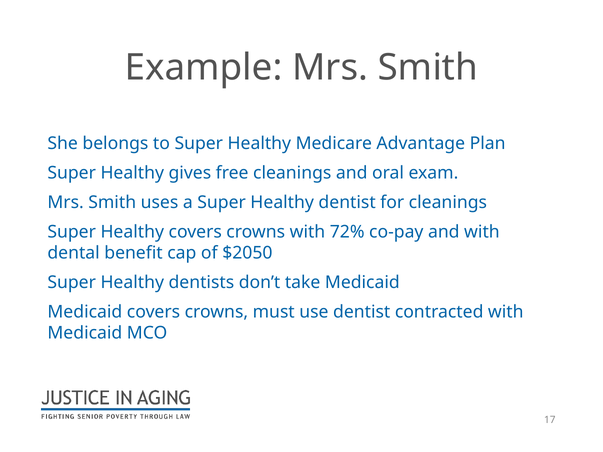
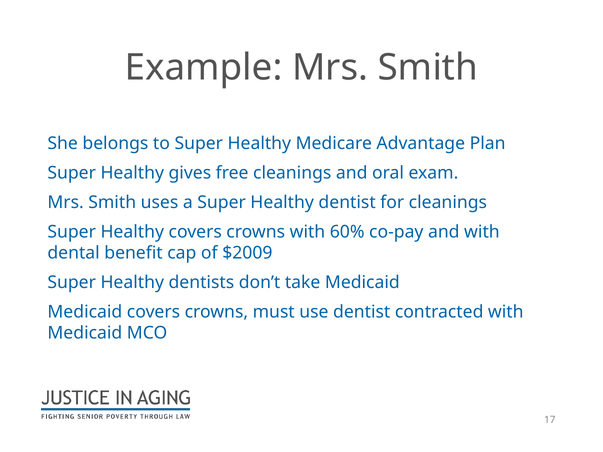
72%: 72% -> 60%
$2050: $2050 -> $2009
